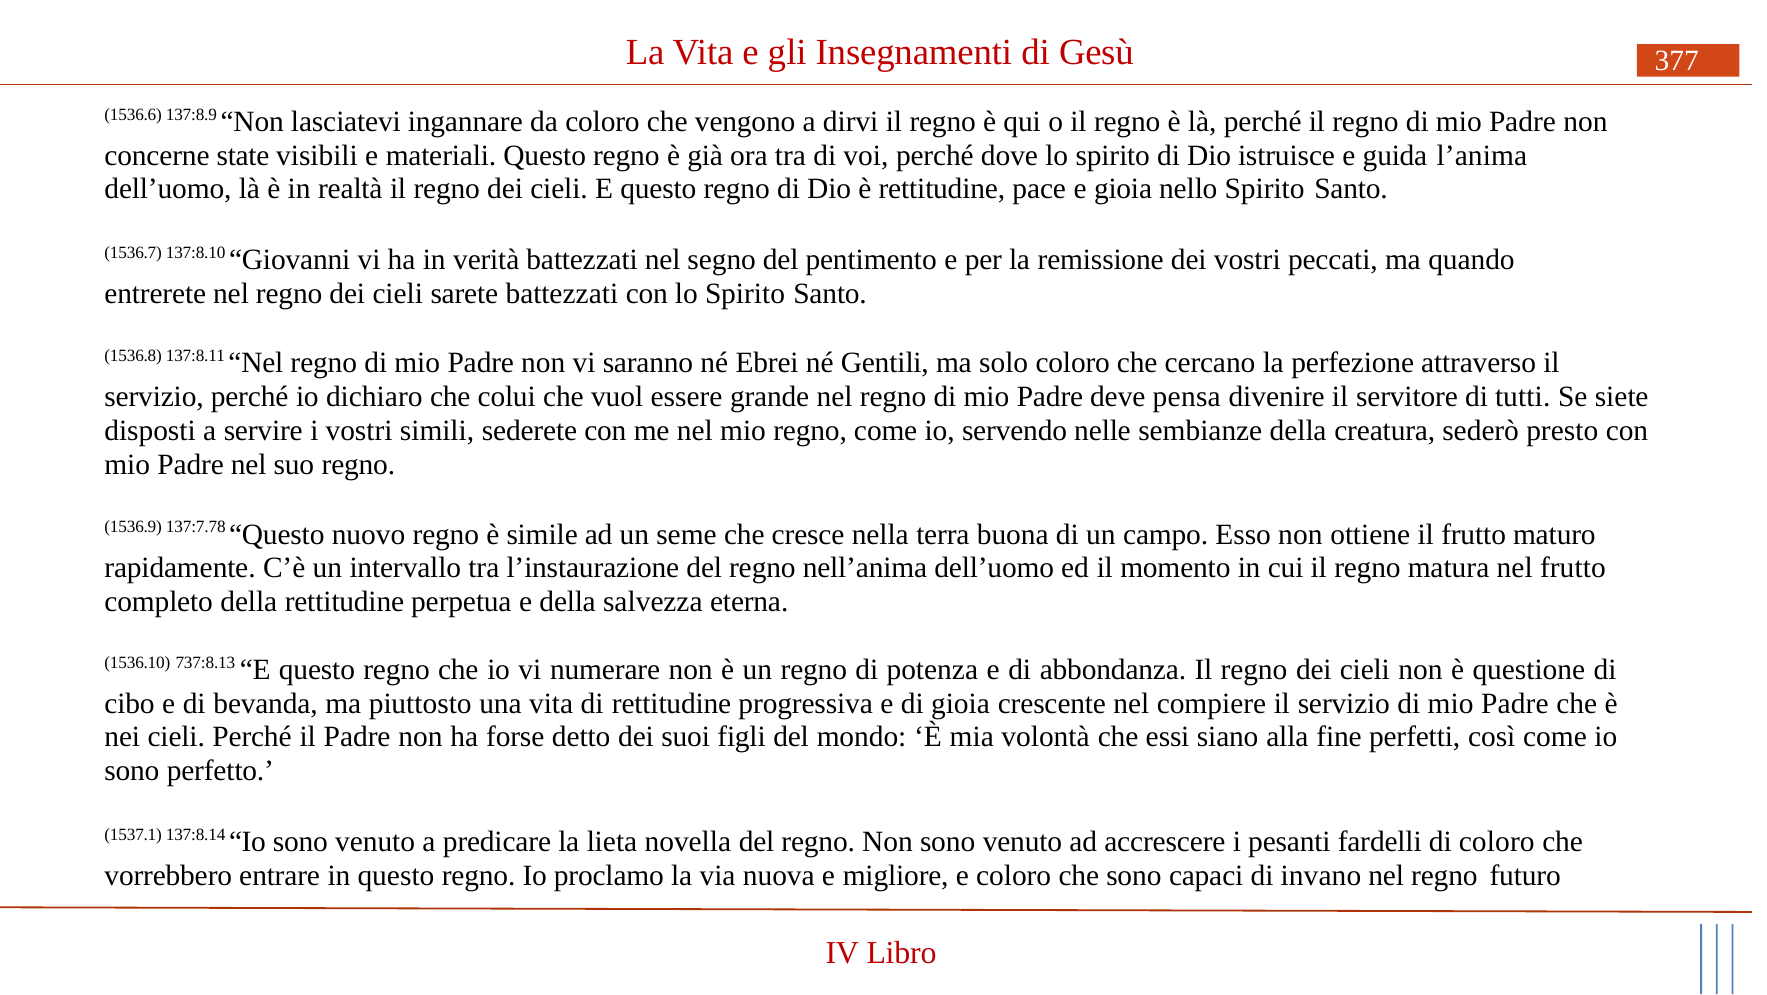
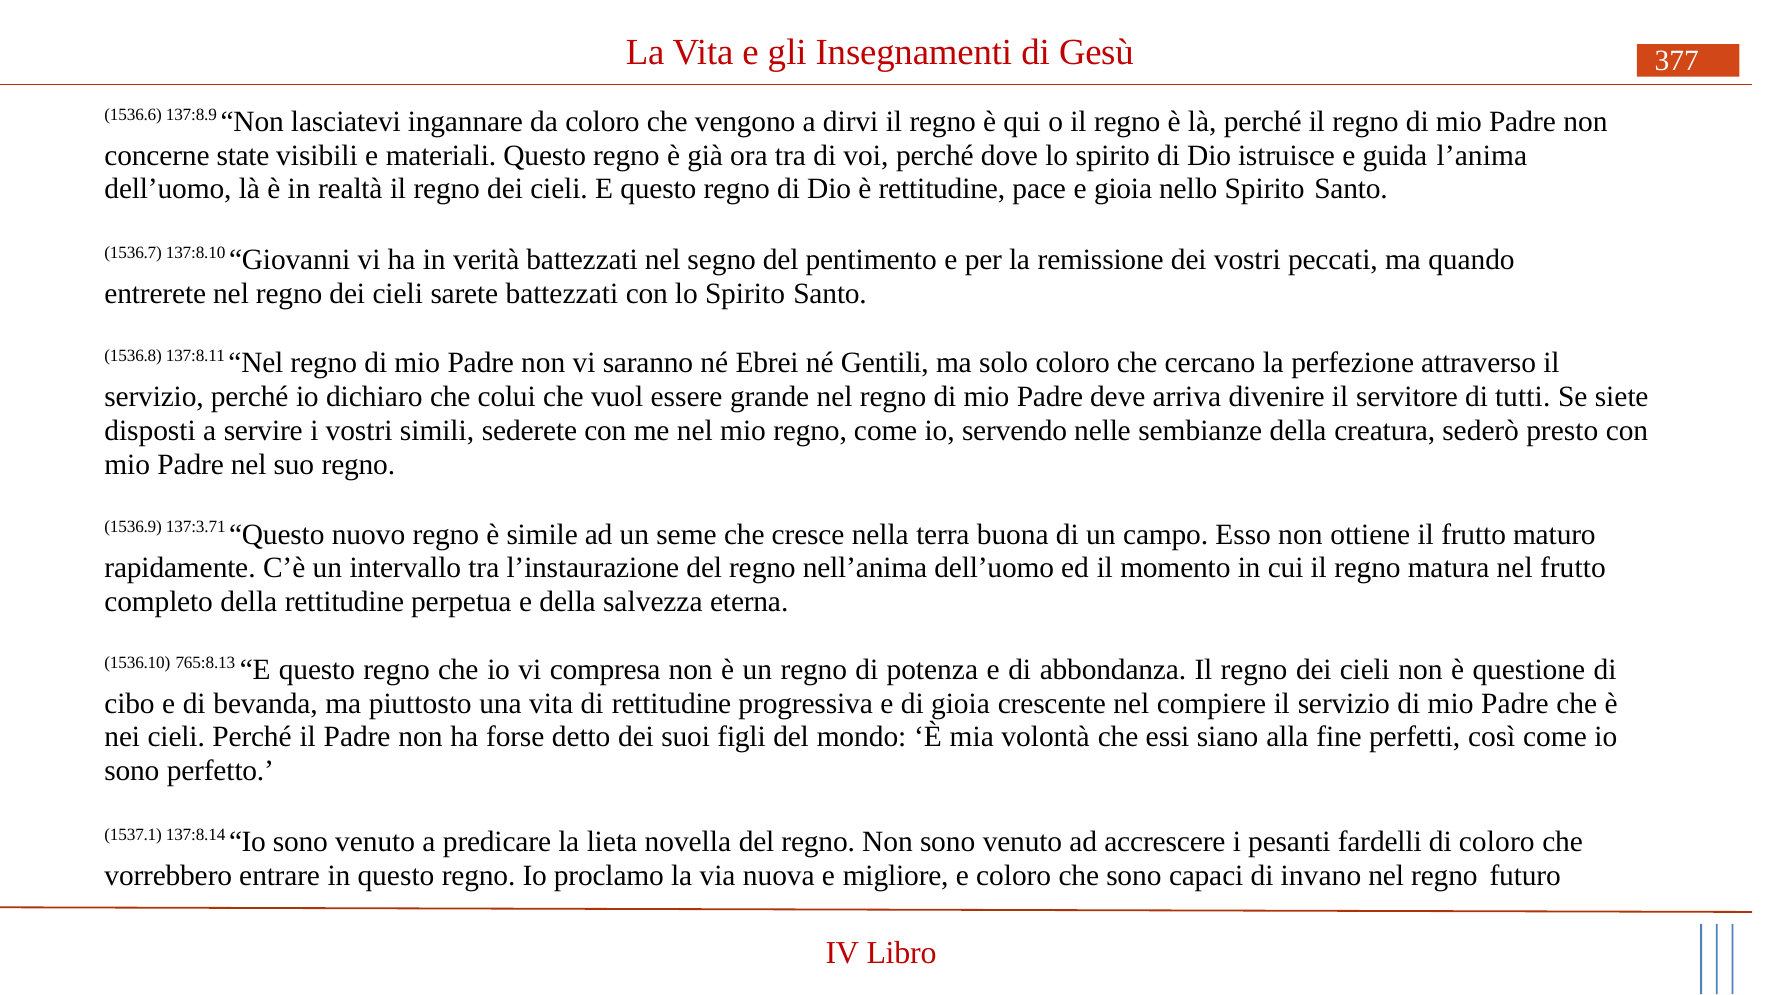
pensa: pensa -> arriva
137:7.78: 137:7.78 -> 137:3.71
737:8.13: 737:8.13 -> 765:8.13
numerare: numerare -> compresa
